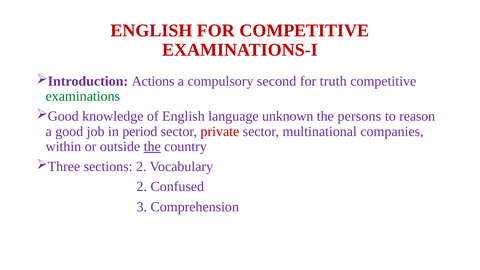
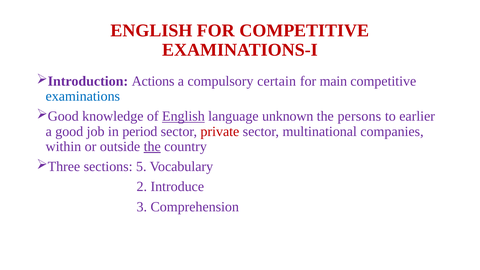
second: second -> certain
truth: truth -> main
examinations colour: green -> blue
English at (183, 116) underline: none -> present
reason: reason -> earlier
sections 2: 2 -> 5
Confused: Confused -> Introduce
